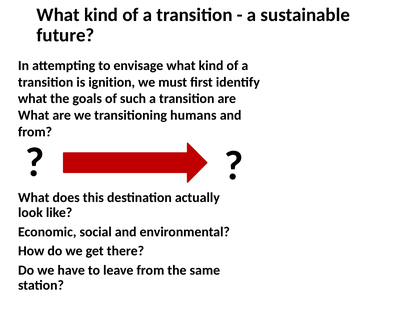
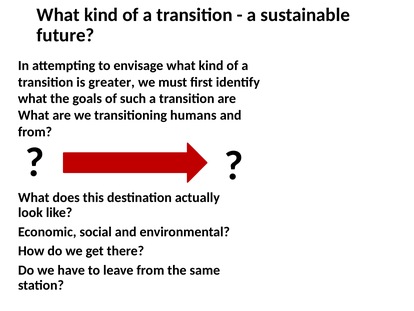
ignition: ignition -> greater
